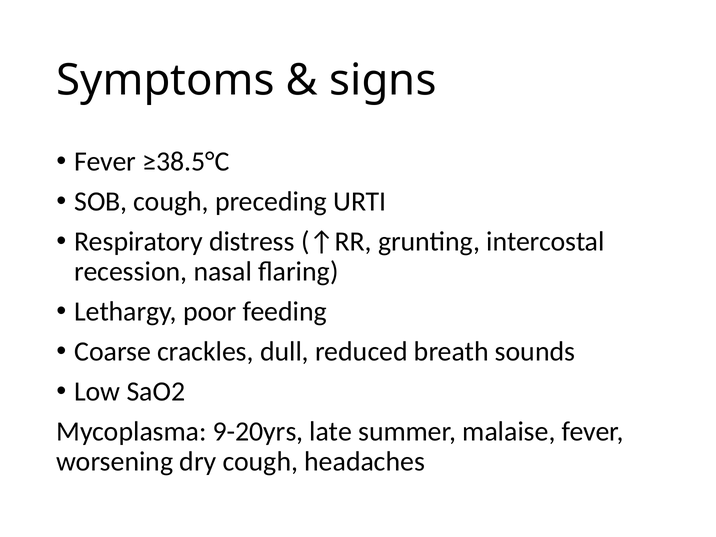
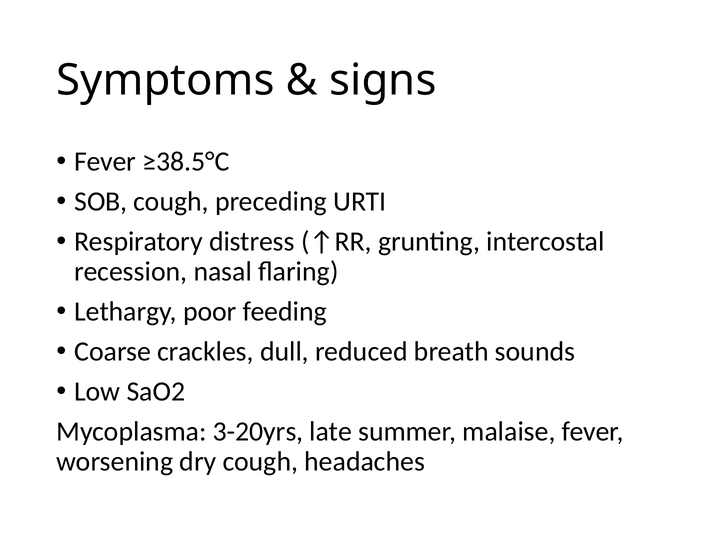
9-20yrs: 9-20yrs -> 3-20yrs
